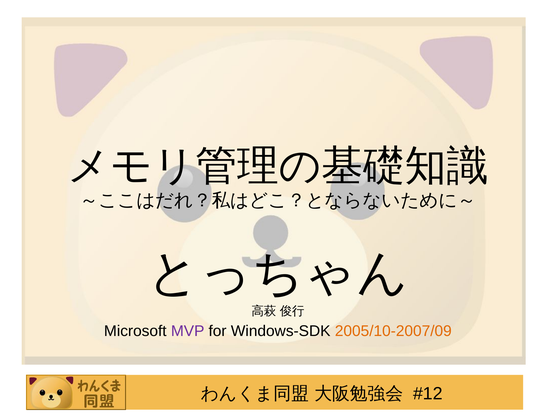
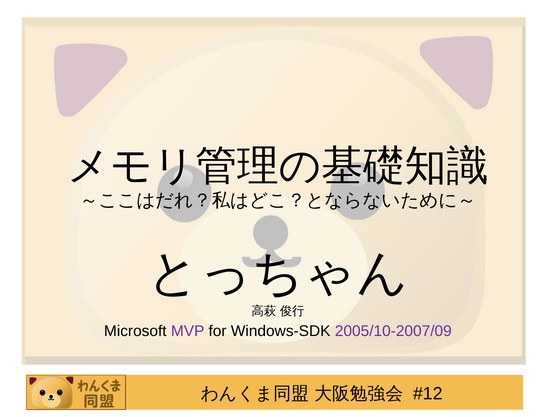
2005/10-2007/09 colour: orange -> purple
